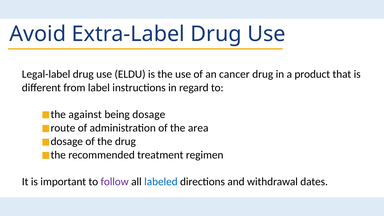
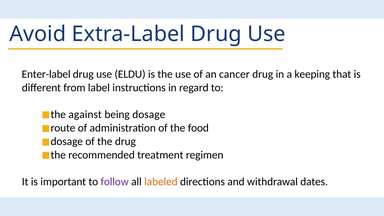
Legal-label: Legal-label -> Enter-label
product: product -> keeping
area: area -> food
labeled colour: blue -> orange
